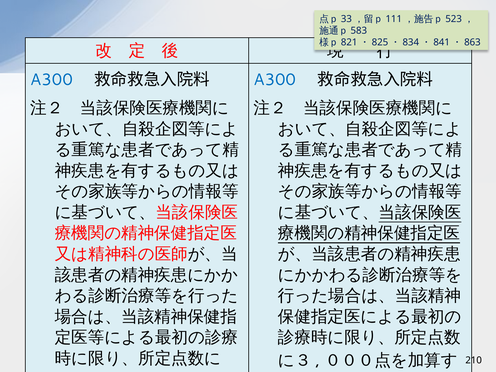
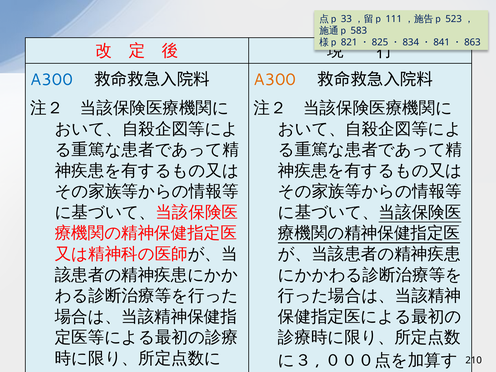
A300 at (275, 80) colour: blue -> orange
